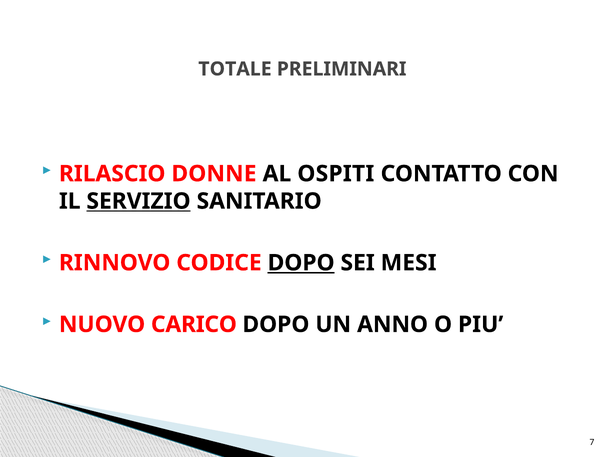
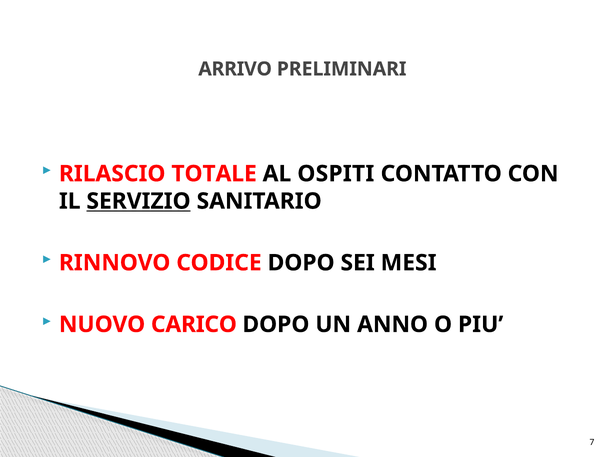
TOTALE: TOTALE -> ARRIVO
DONNE: DONNE -> TOTALE
DOPO at (301, 263) underline: present -> none
